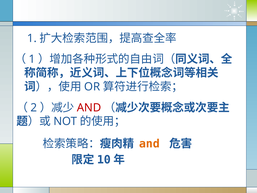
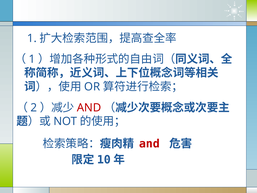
and at (149, 143) colour: orange -> red
